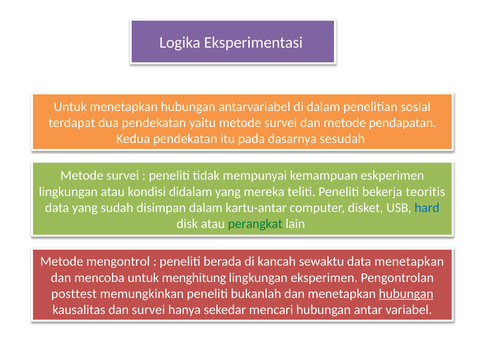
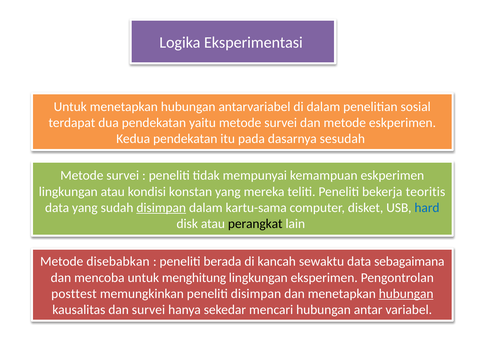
metode pendapatan: pendapatan -> eskperimen
didalam: didalam -> konstan
disimpan at (161, 207) underline: none -> present
kartu-antar: kartu-antar -> kartu-sama
perangkat colour: green -> black
mengontrol: mengontrol -> disebabkan
data menetapkan: menetapkan -> sebagaimana
peneliti bukanlah: bukanlah -> disimpan
